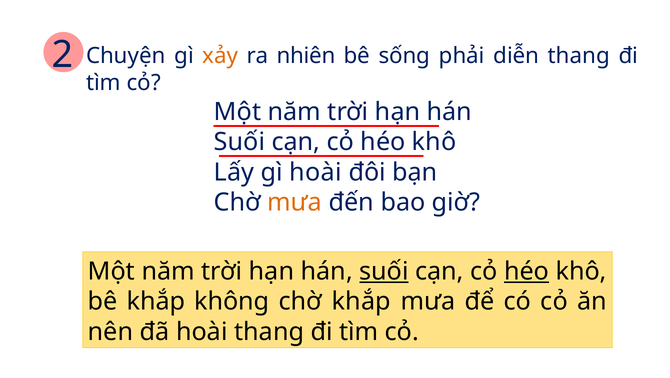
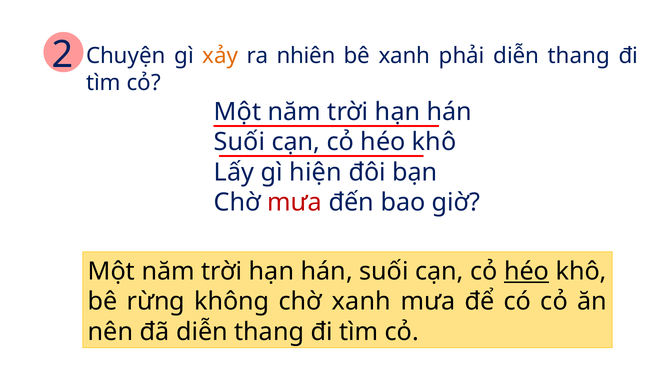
bê sống: sống -> xanh
gì hoài: hoài -> hiện
mưa at (295, 202) colour: orange -> red
suối at (384, 271) underline: present -> none
bê khắp: khắp -> rừng
chờ khắp: khắp -> xanh
đã hoài: hoài -> diễn
